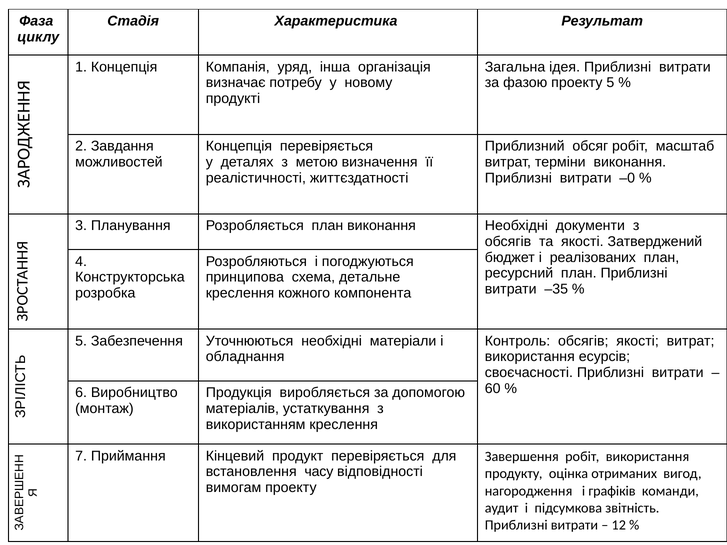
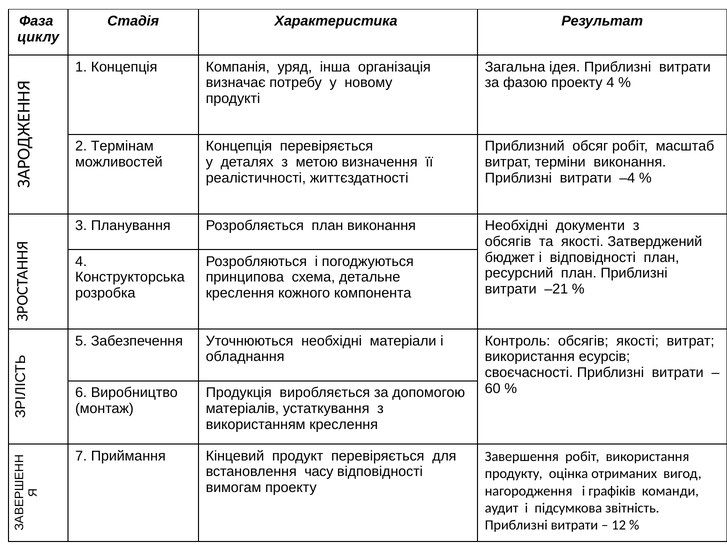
проекту 5: 5 -> 4
Завдання: Завдання -> Термінам
–0: –0 -> –4
і реалізованих: реалізованих -> відповідності
–35: –35 -> –21
